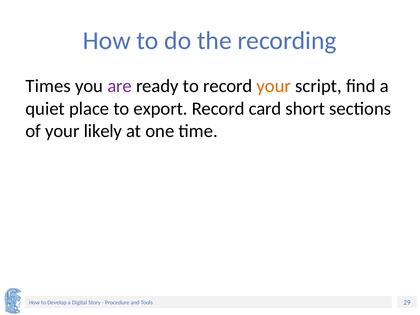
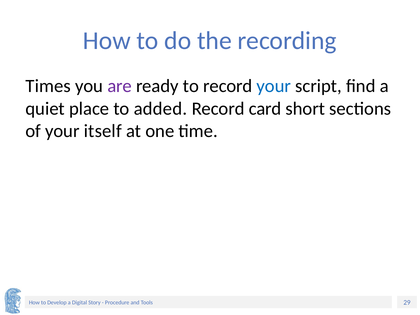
your at (274, 86) colour: orange -> blue
export: export -> added
likely: likely -> itself
